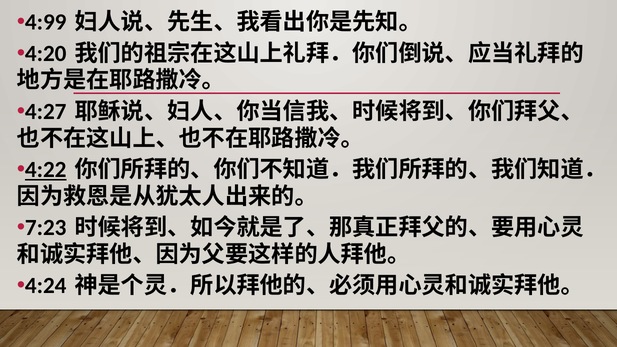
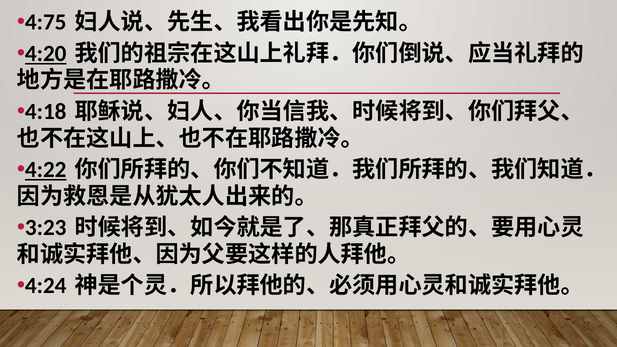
4:99: 4:99 -> 4:75
4:20 underline: none -> present
4:27: 4:27 -> 4:18
7:23: 7:23 -> 3:23
